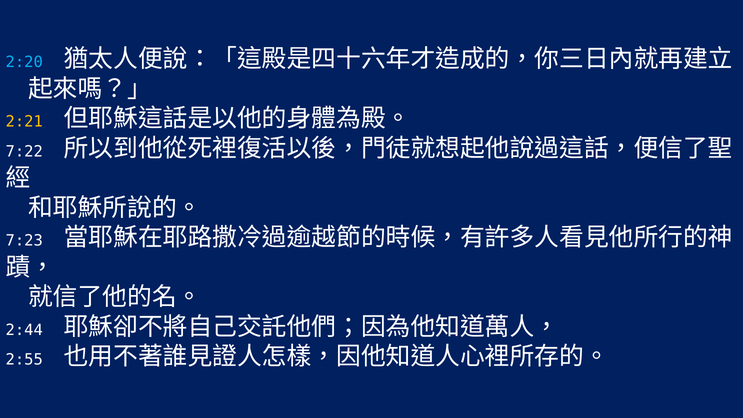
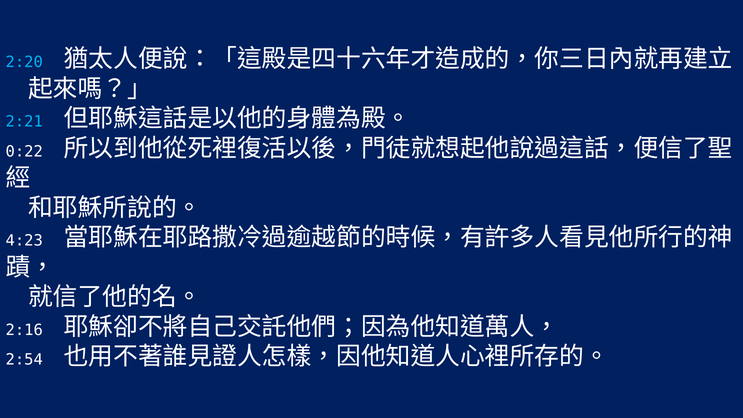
2:21 colour: yellow -> light blue
7:22: 7:22 -> 0:22
7:23: 7:23 -> 4:23
2:44: 2:44 -> 2:16
2:55: 2:55 -> 2:54
